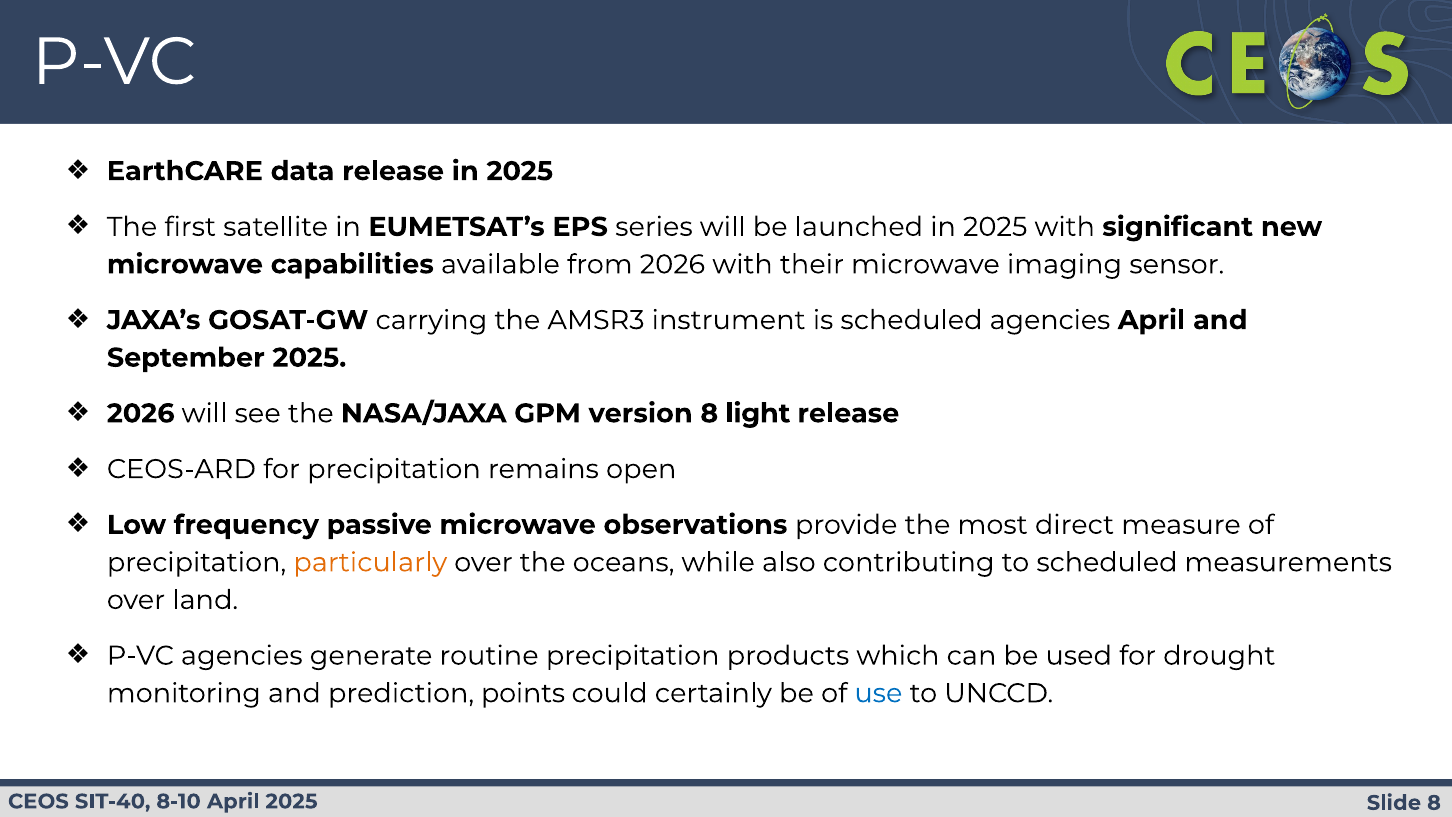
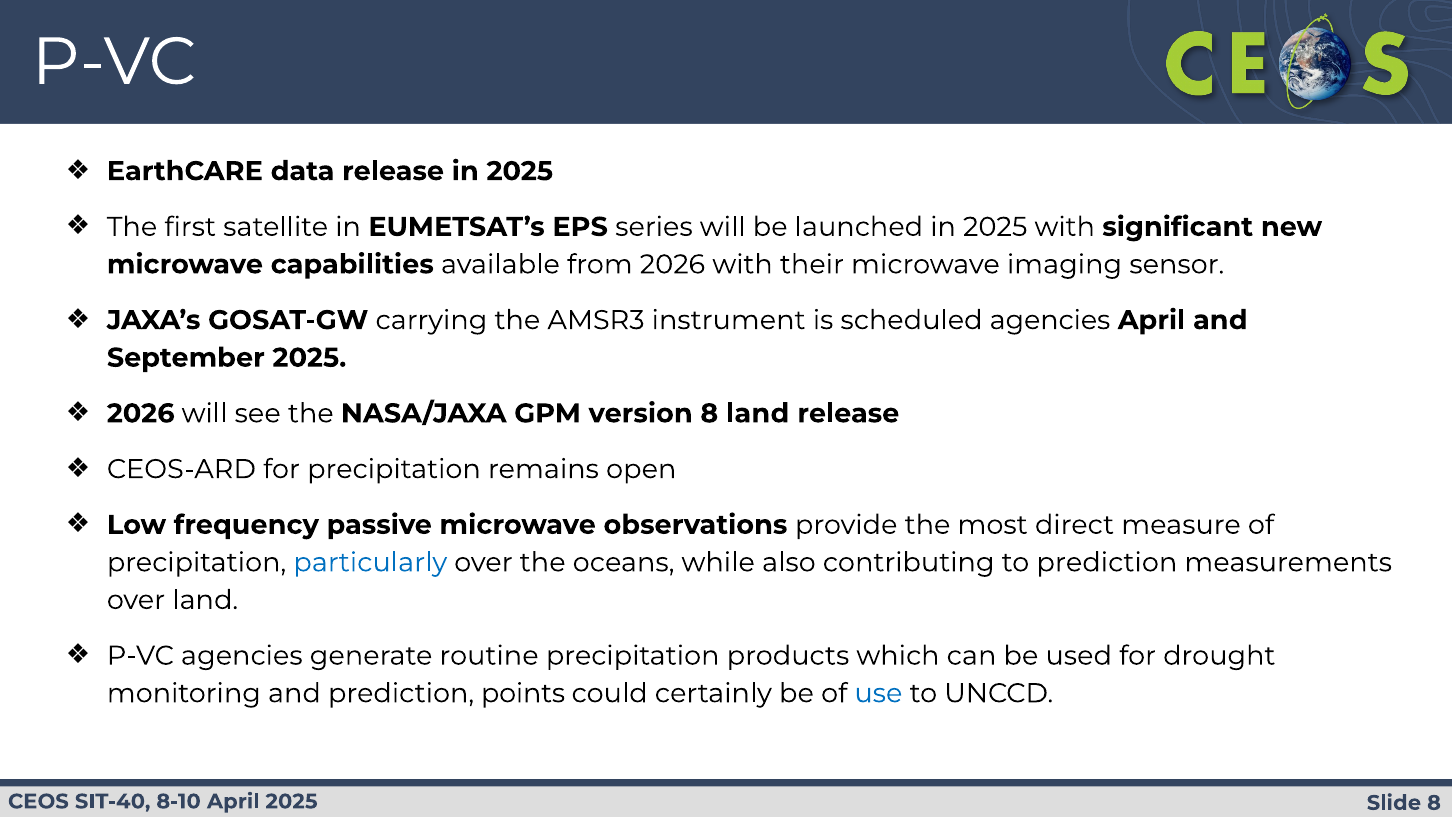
8 light: light -> land
particularly colour: orange -> blue
to scheduled: scheduled -> prediction
